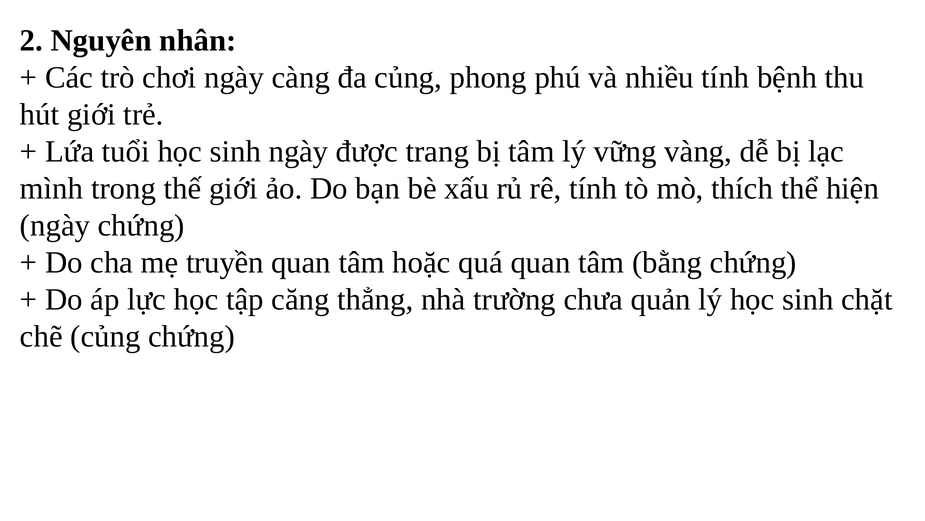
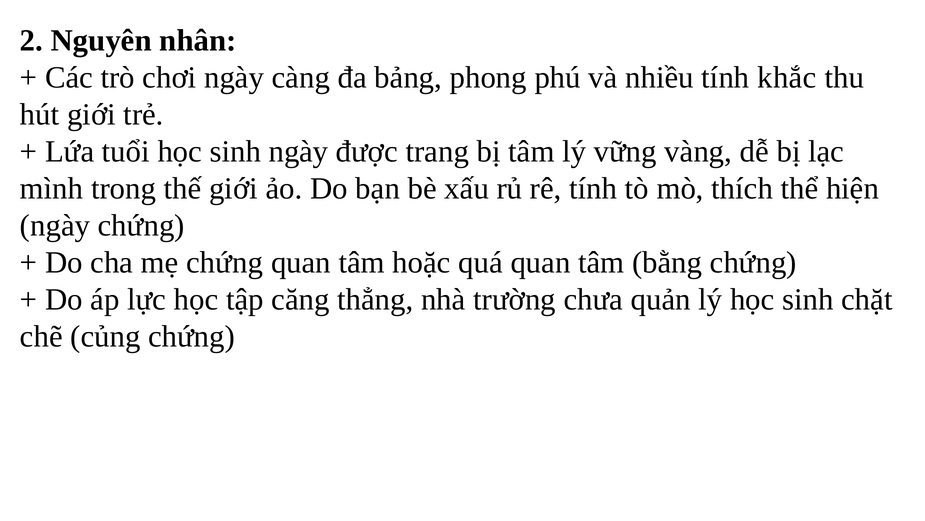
đa củng: củng -> bảng
bệnh: bệnh -> khắc
mẹ truyền: truyền -> chứng
